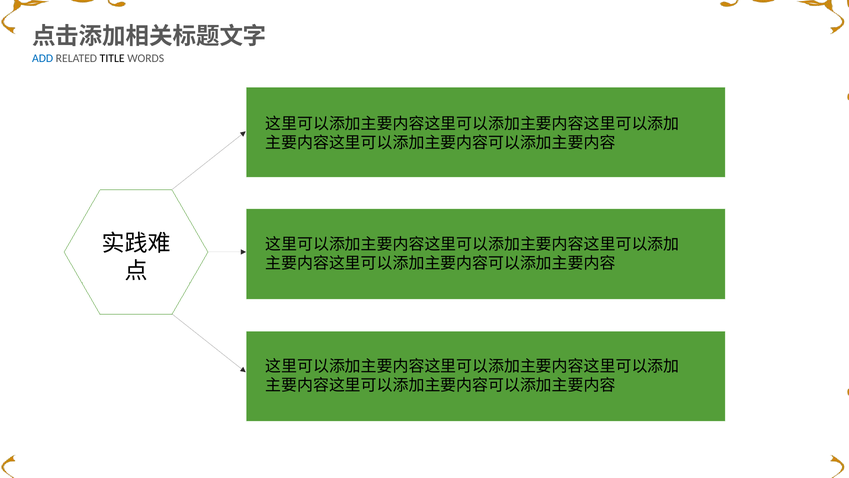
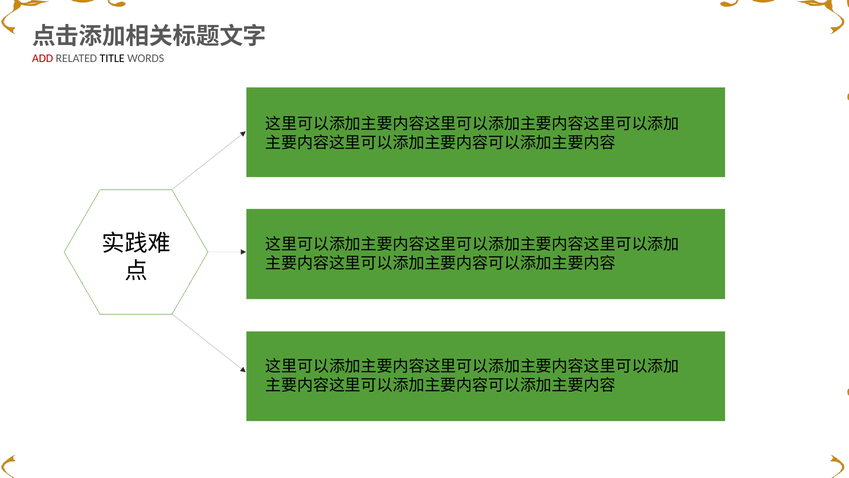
ADD colour: blue -> red
